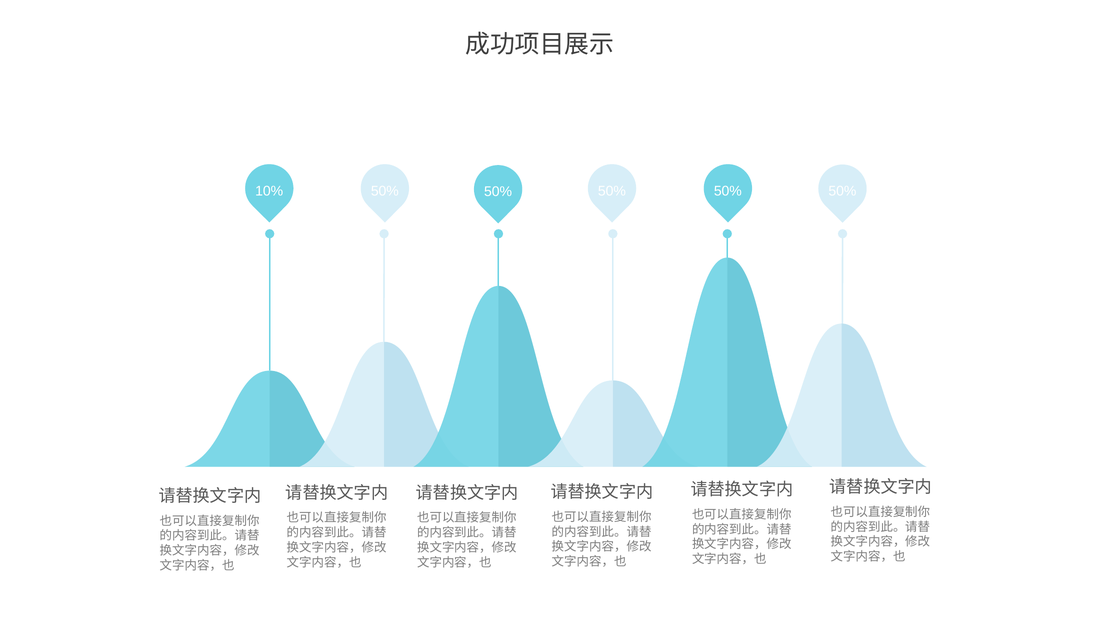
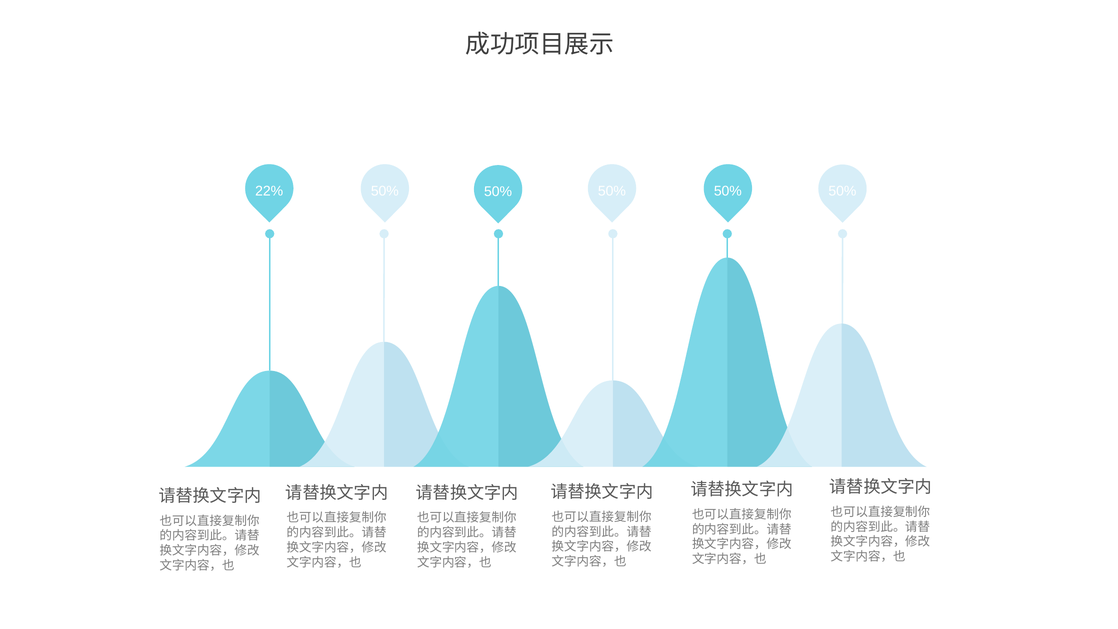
10%: 10% -> 22%
